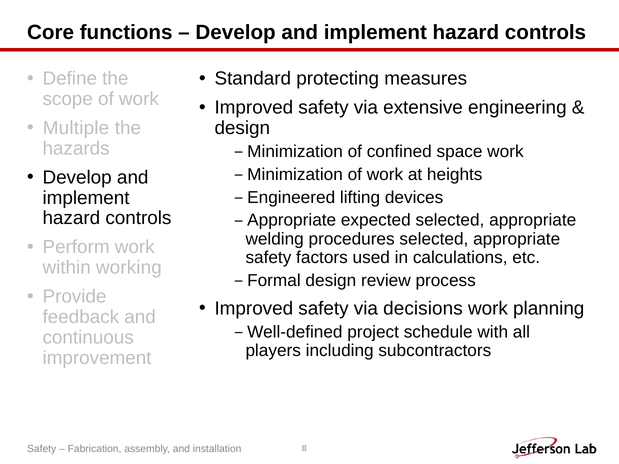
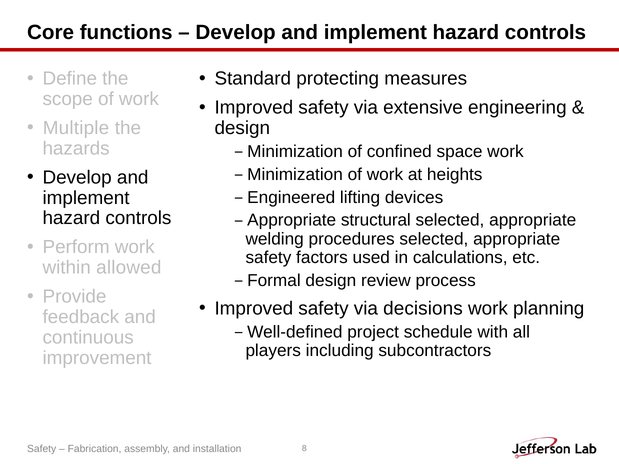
expected: expected -> structural
working: working -> allowed
